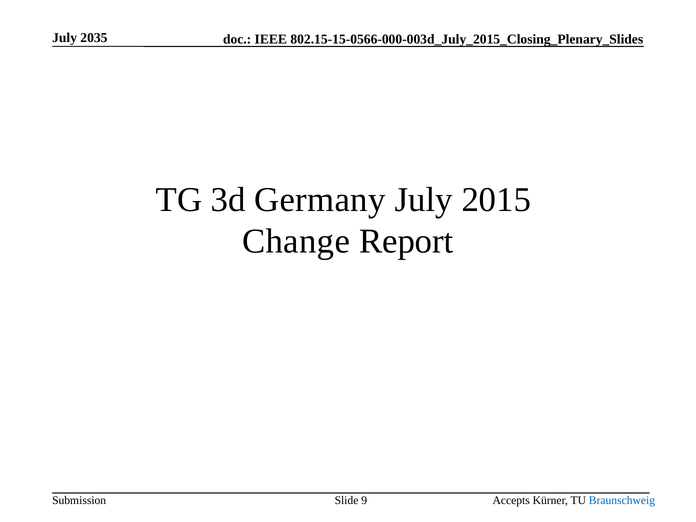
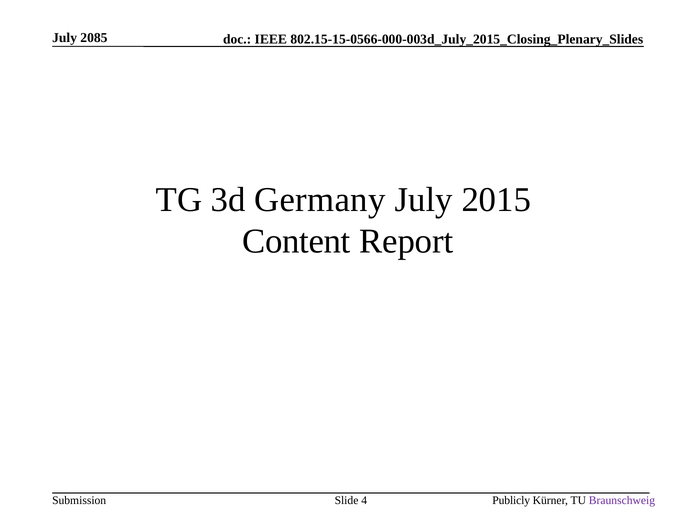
2035: 2035 -> 2085
Change: Change -> Content
Accepts: Accepts -> Publicly
Braunschweig colour: blue -> purple
9: 9 -> 4
